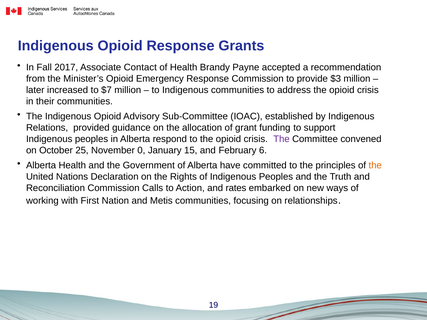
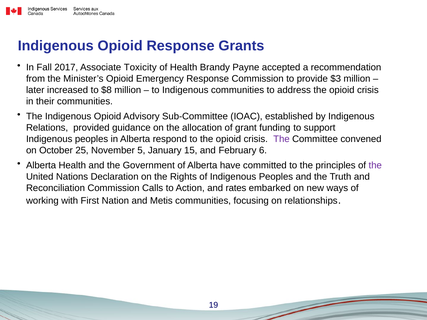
Contact: Contact -> Toxicity
$7: $7 -> $8
0: 0 -> 5
the at (375, 166) colour: orange -> purple
